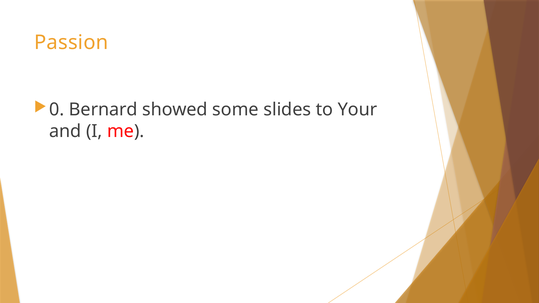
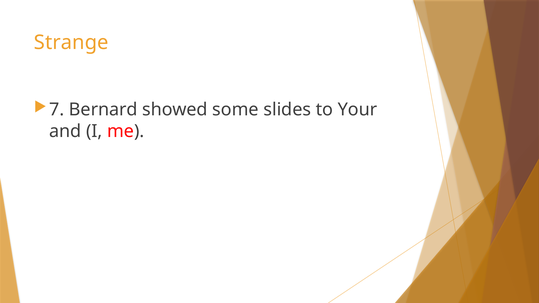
Passion: Passion -> Strange
0: 0 -> 7
